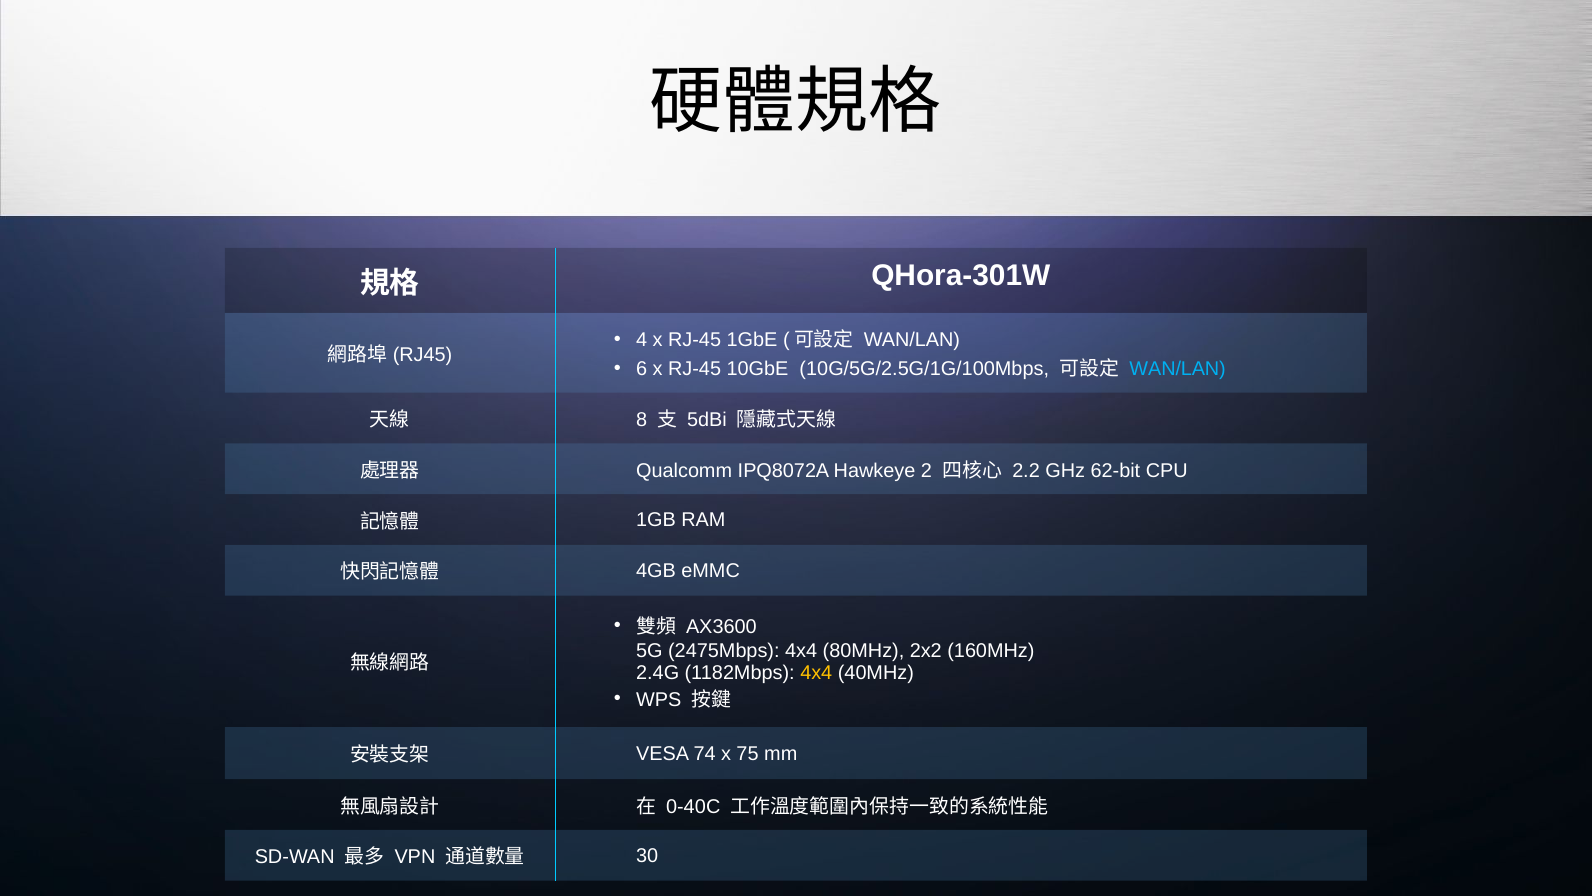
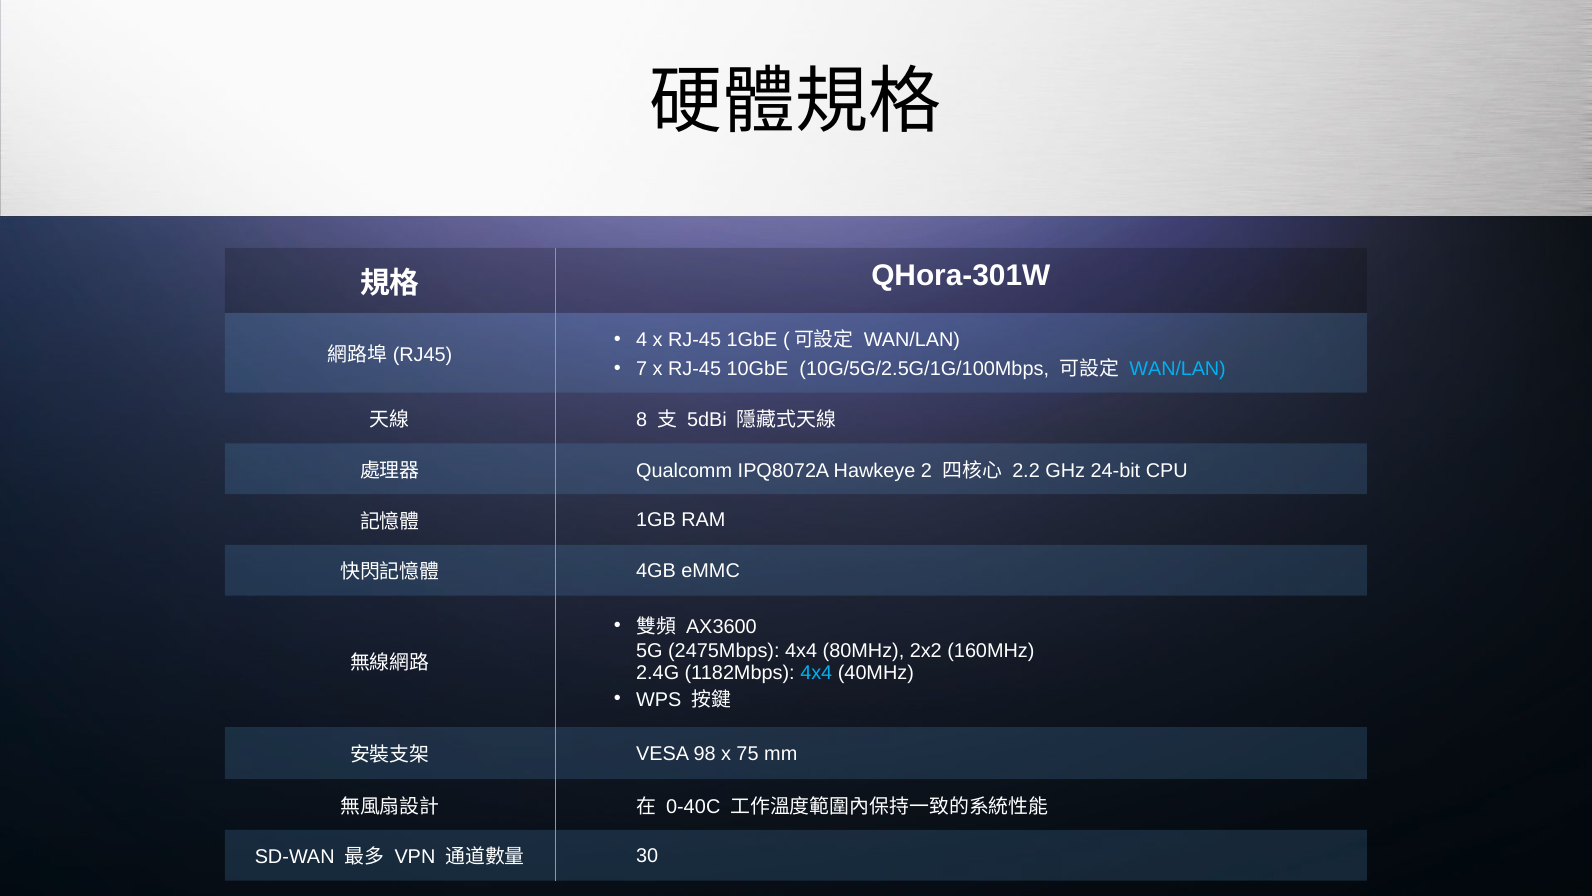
6: 6 -> 7
62-bit: 62-bit -> 24-bit
4x4 at (816, 672) colour: yellow -> light blue
74: 74 -> 98
